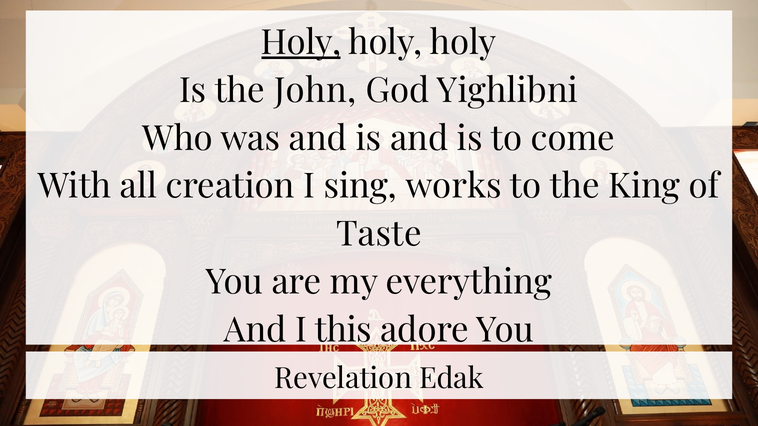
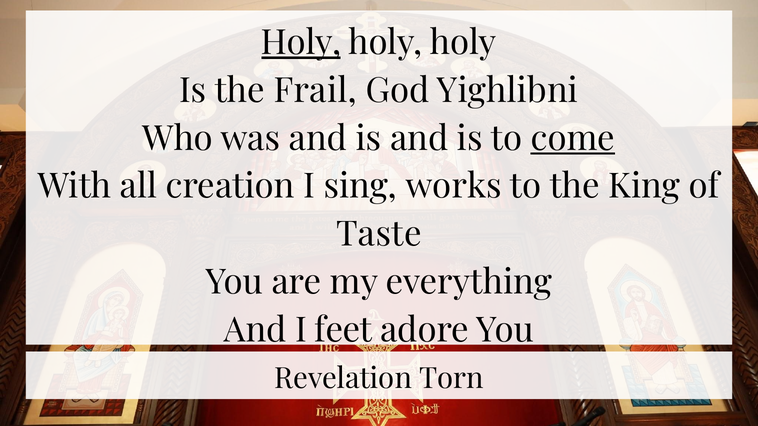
John: John -> Frail
come underline: none -> present
this: this -> feet
Edak: Edak -> Torn
